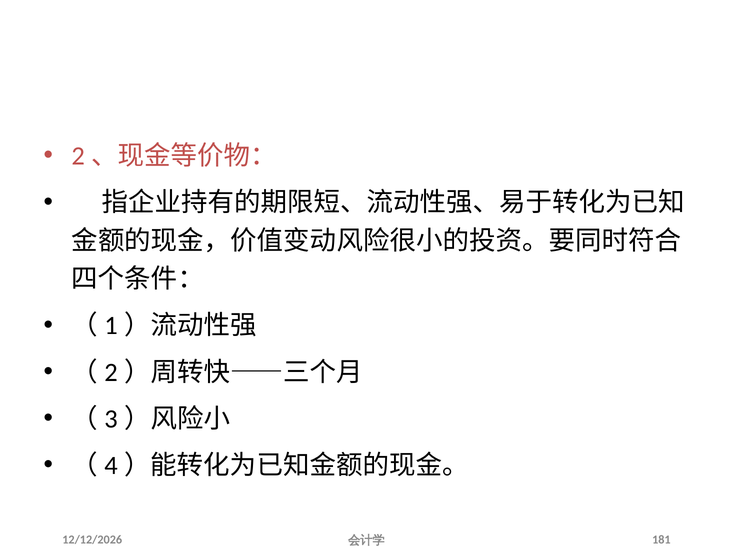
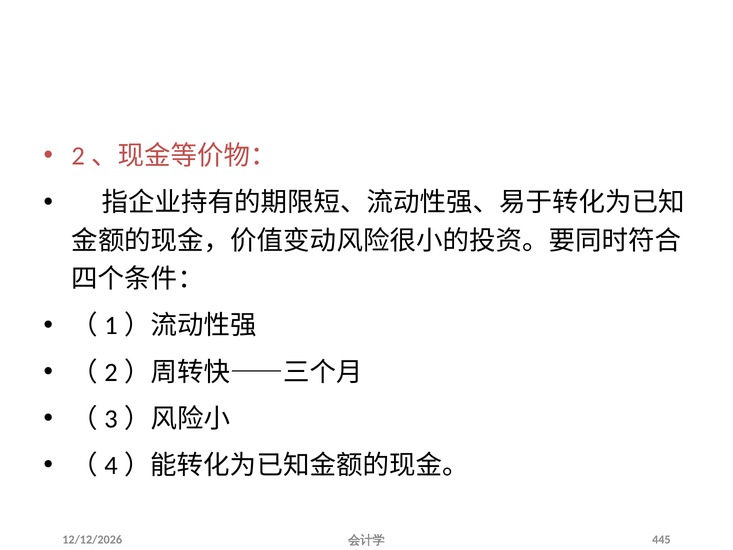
181: 181 -> 445
